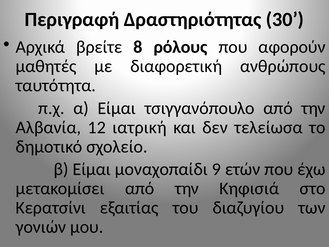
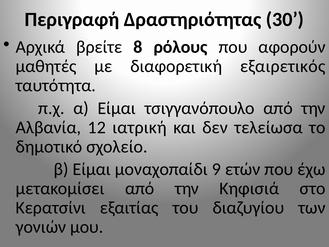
ανθρώπους: ανθρώπους -> εξαιρετικός
